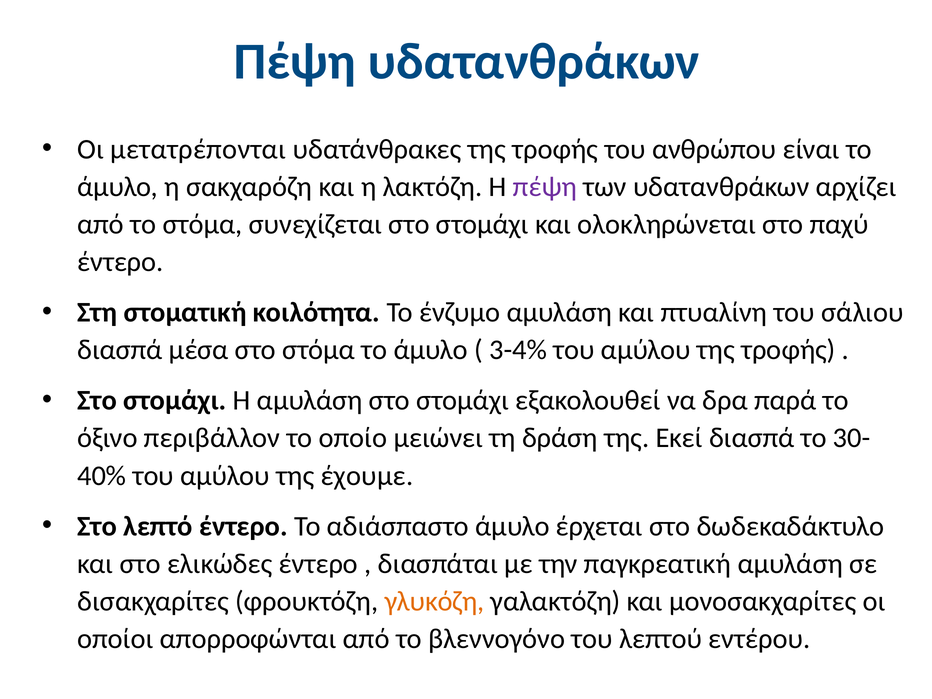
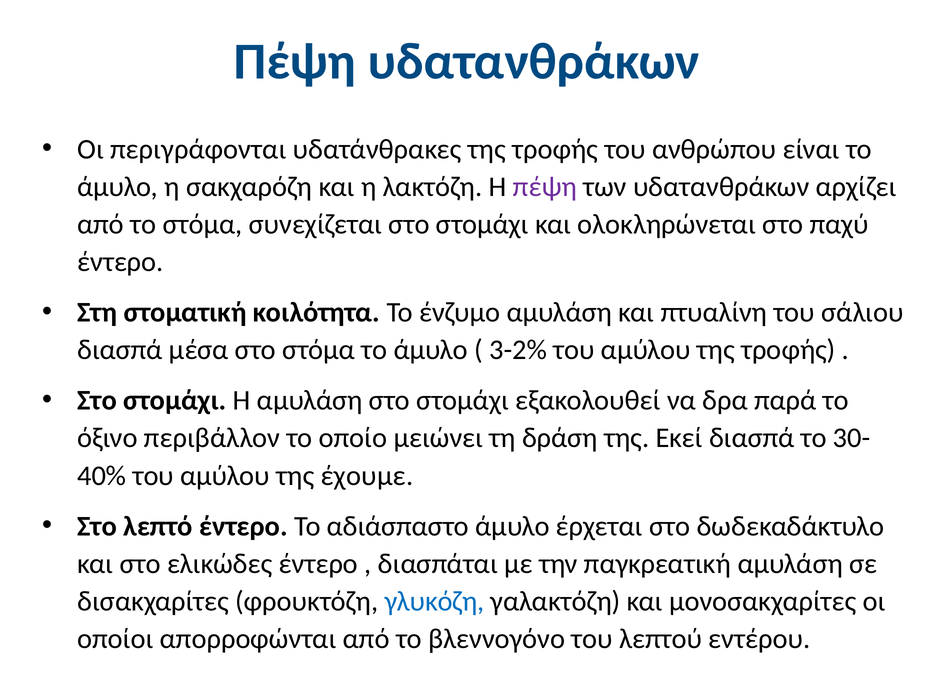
μετατρέπονται: μετατρέπονται -> περιγράφονται
3-4%: 3-4% -> 3-2%
γλυκόζη colour: orange -> blue
